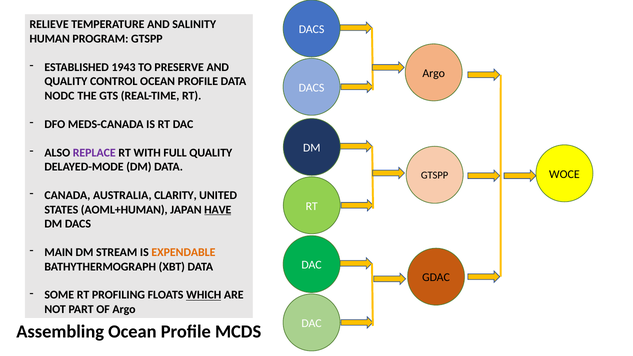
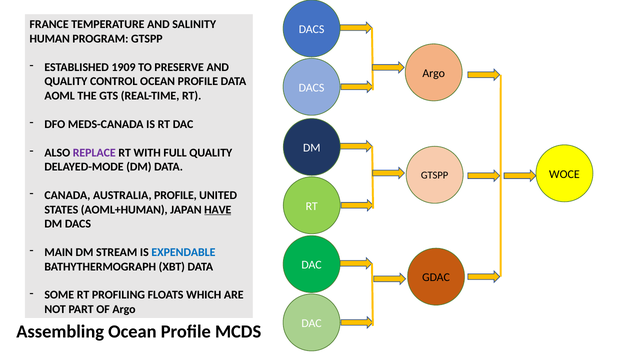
RELIEVE: RELIEVE -> FRANCE
1943: 1943 -> 1909
NODC: NODC -> AOML
AUSTRALIA CLARITY: CLARITY -> PROFILE
EXPENDABLE colour: orange -> blue
WHICH underline: present -> none
